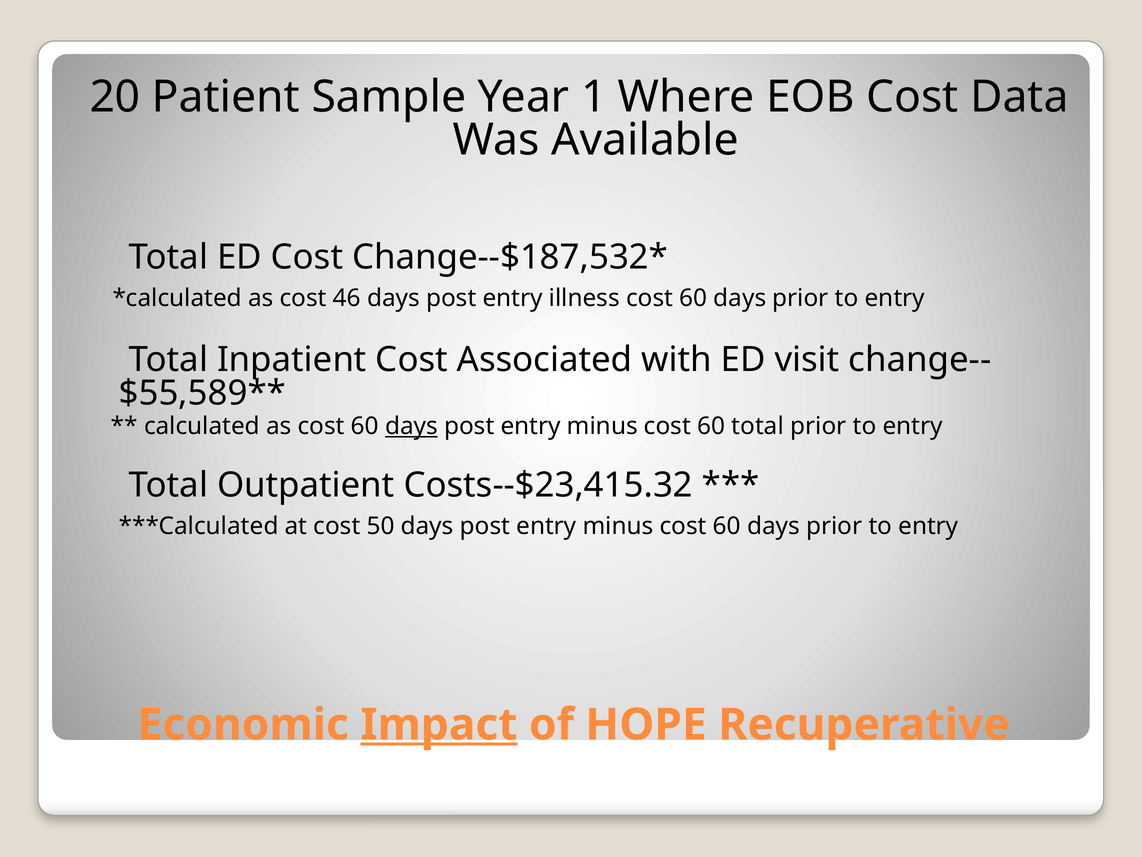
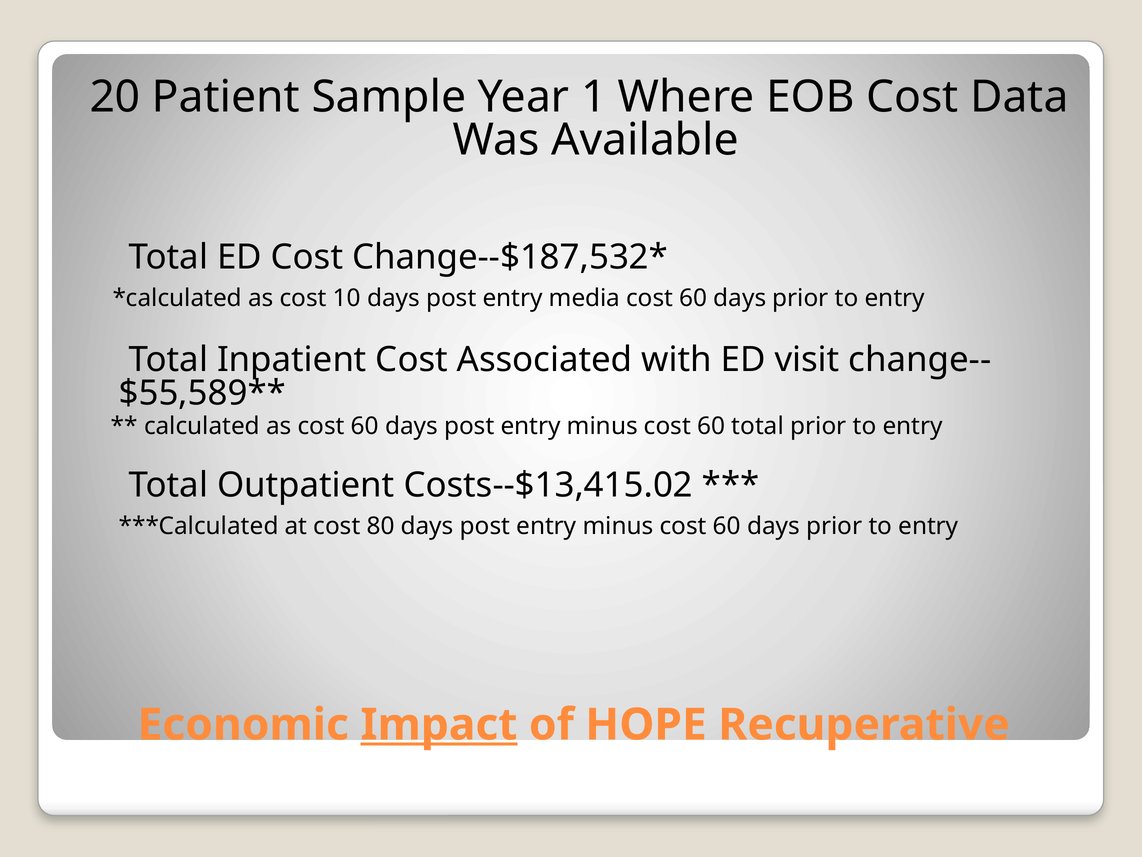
46: 46 -> 10
illness: illness -> media
days at (411, 426) underline: present -> none
Costs--$23,415.32: Costs--$23,415.32 -> Costs--$13,415.02
50: 50 -> 80
